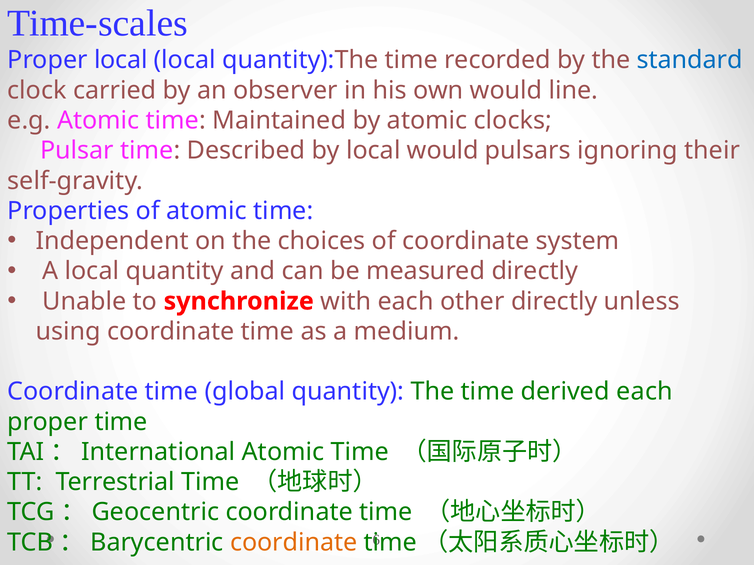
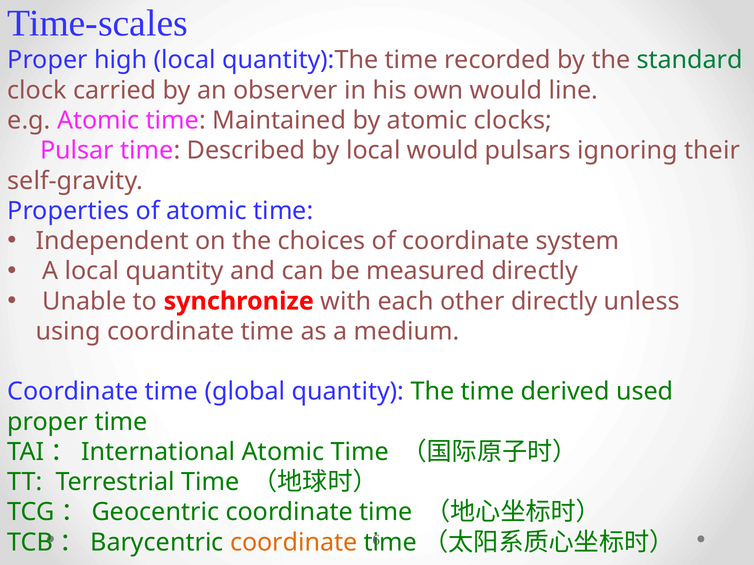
Proper local: local -> high
standard colour: blue -> green
derived each: each -> used
